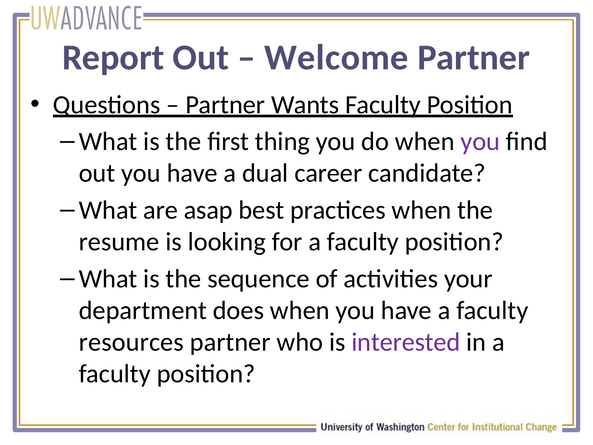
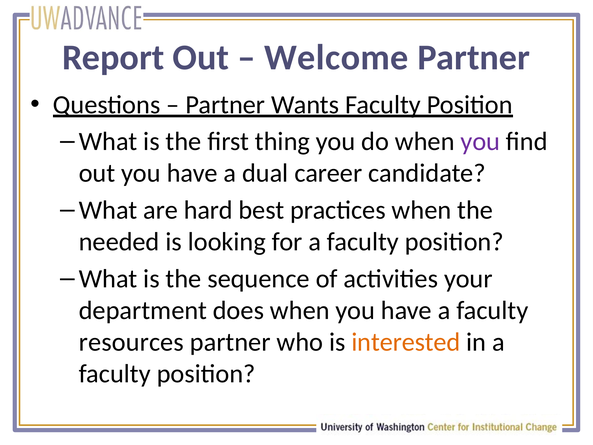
asap: asap -> hard
resume: resume -> needed
interested colour: purple -> orange
